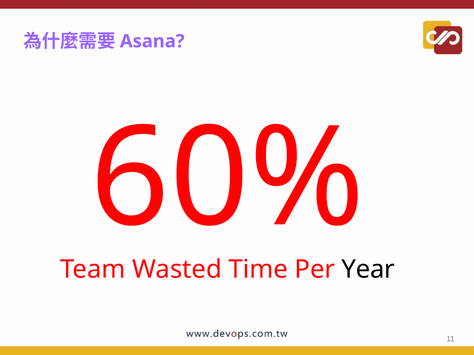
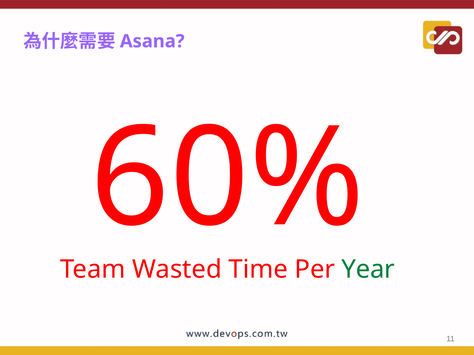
Year colour: black -> green
